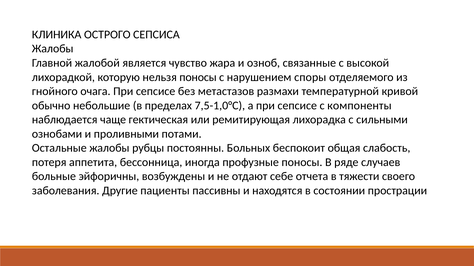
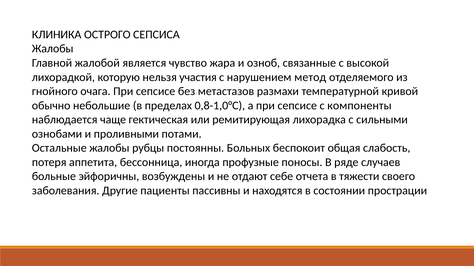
нельзя поносы: поносы -> участия
споры: споры -> метод
7,5-1,0°С: 7,5-1,0°С -> 0,8-1,0°С
